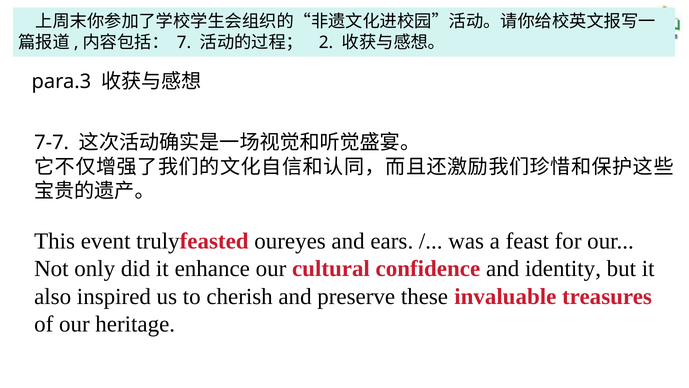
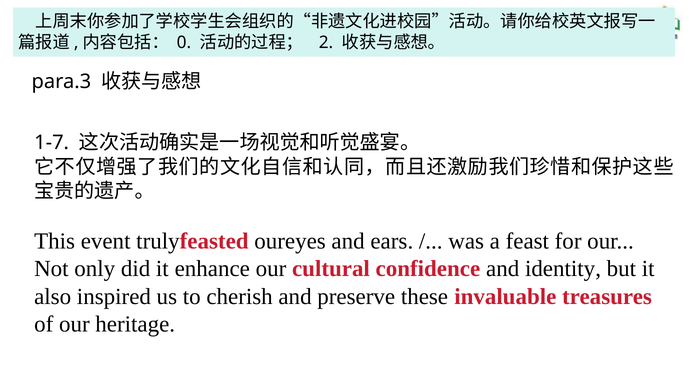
7: 7 -> 0
7-7: 7-7 -> 1-7
